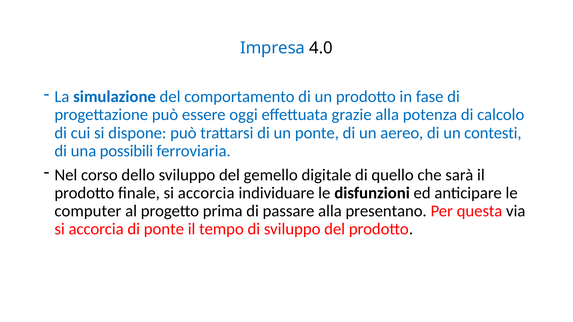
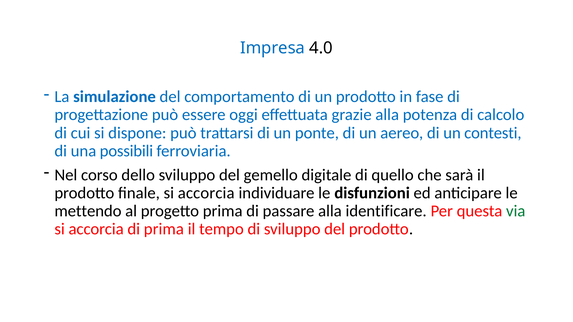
computer: computer -> mettendo
presentano: presentano -> identificare
via colour: black -> green
di ponte: ponte -> prima
